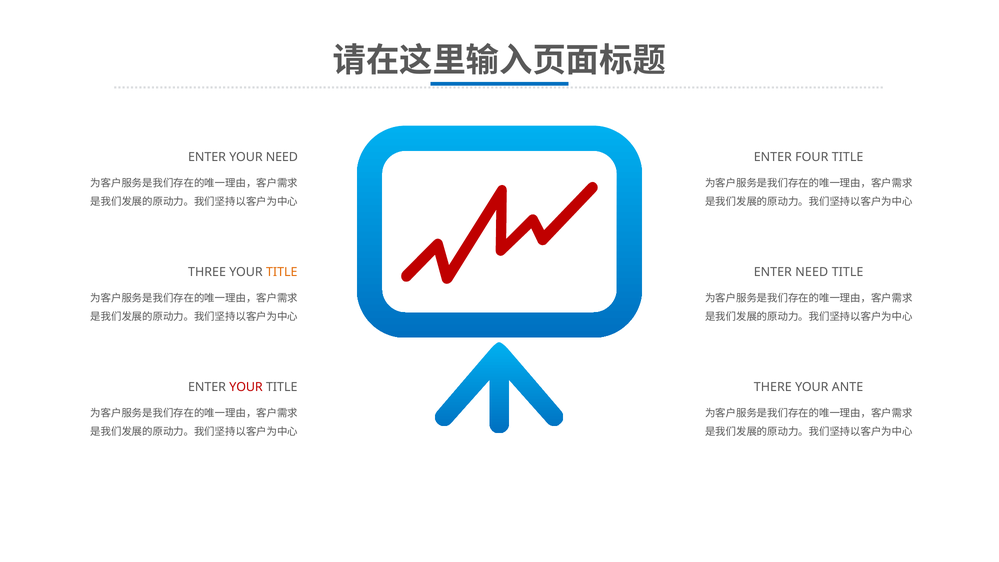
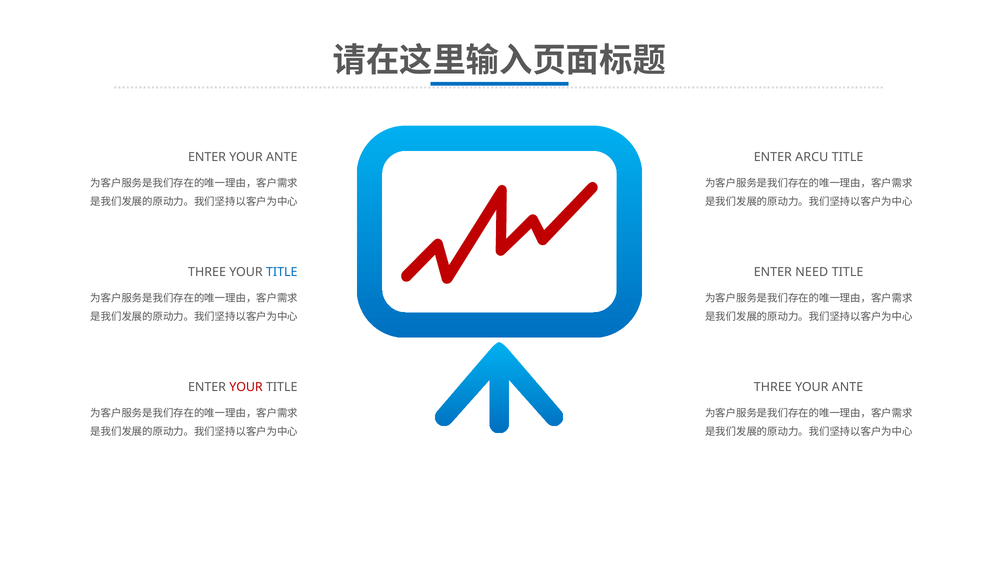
ENTER YOUR NEED: NEED -> ANTE
FOUR: FOUR -> ARCU
TITLE at (282, 272) colour: orange -> blue
THERE at (773, 387): THERE -> THREE
